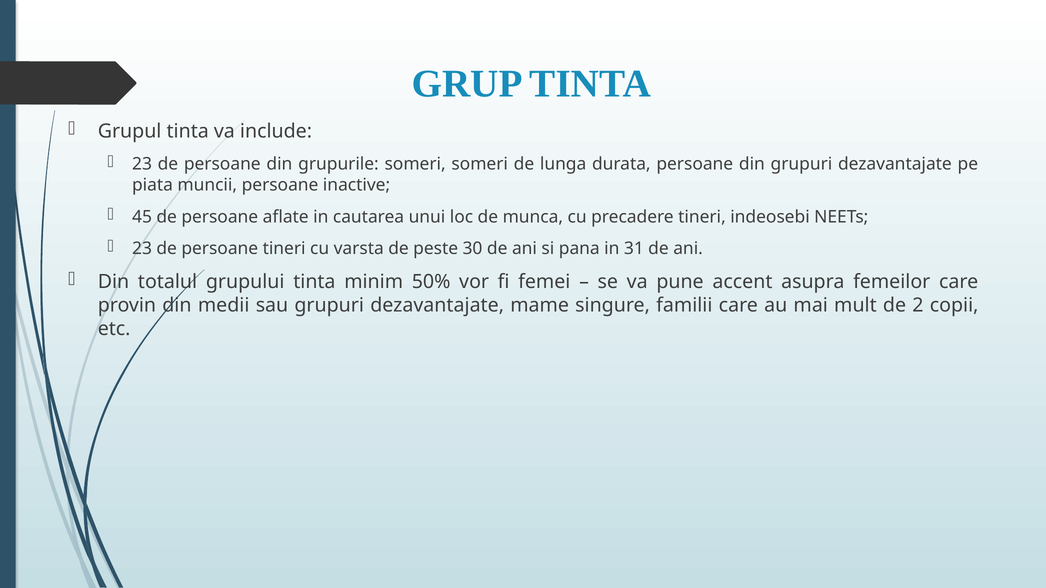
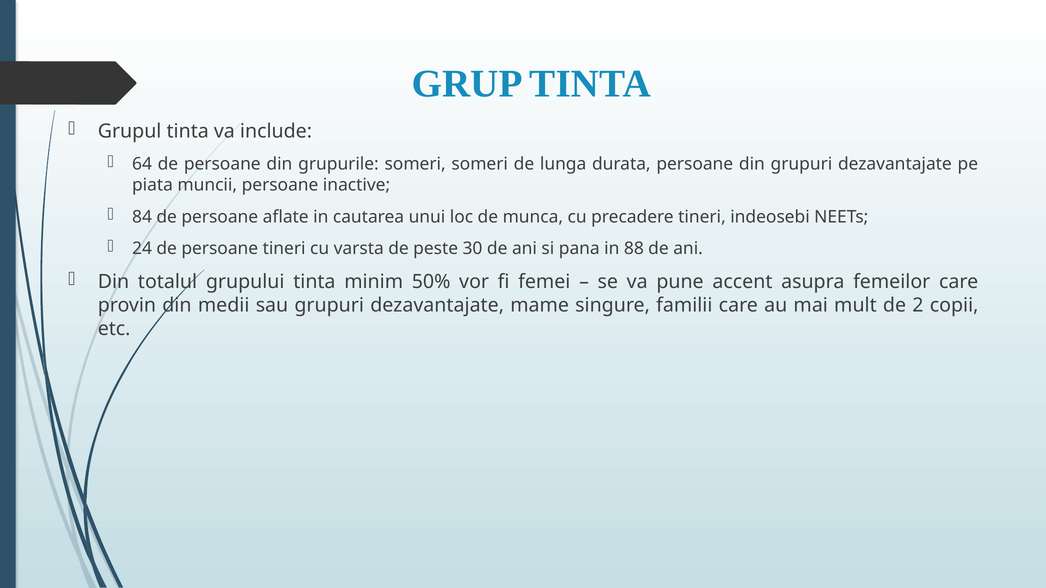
23 at (142, 164): 23 -> 64
45: 45 -> 84
23 at (142, 249): 23 -> 24
31: 31 -> 88
